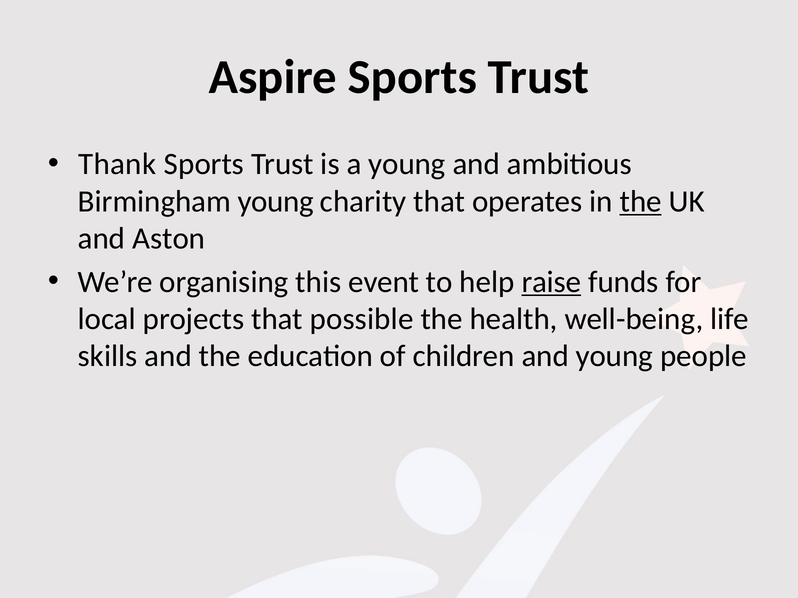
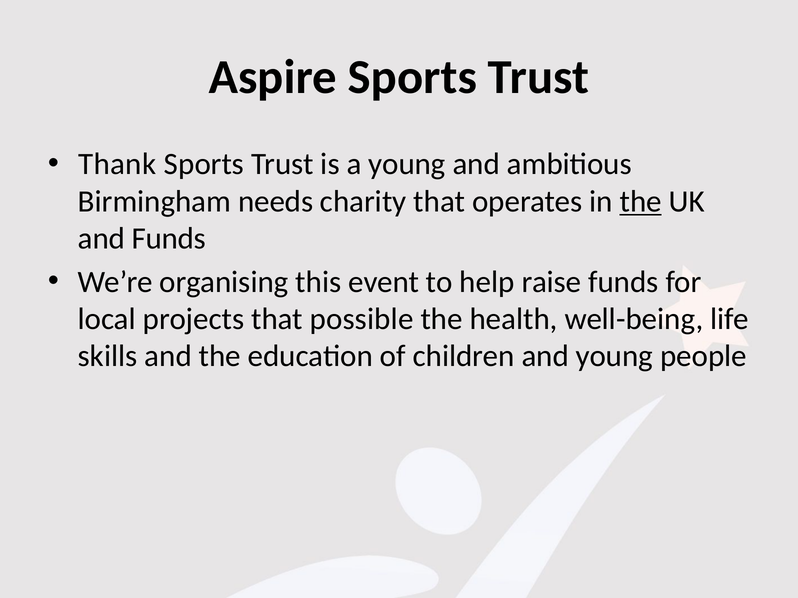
Birmingham young: young -> needs
and Aston: Aston -> Funds
raise underline: present -> none
